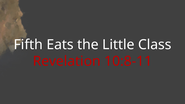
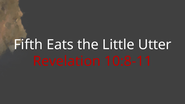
Class: Class -> Utter
